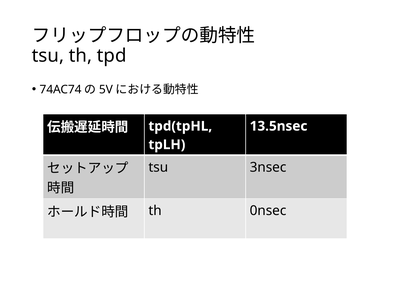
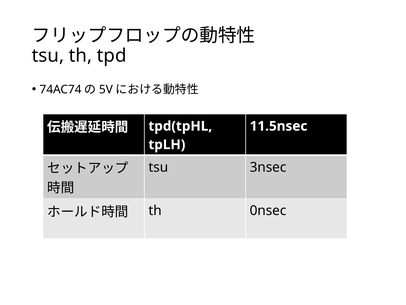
13.5nsec: 13.5nsec -> 11.5nsec
